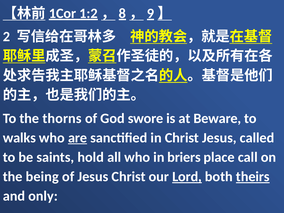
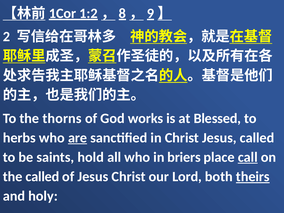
swore: swore -> works
Beware: Beware -> Blessed
walks: walks -> herbs
call underline: none -> present
the being: being -> called
Lord underline: present -> none
only: only -> holy
